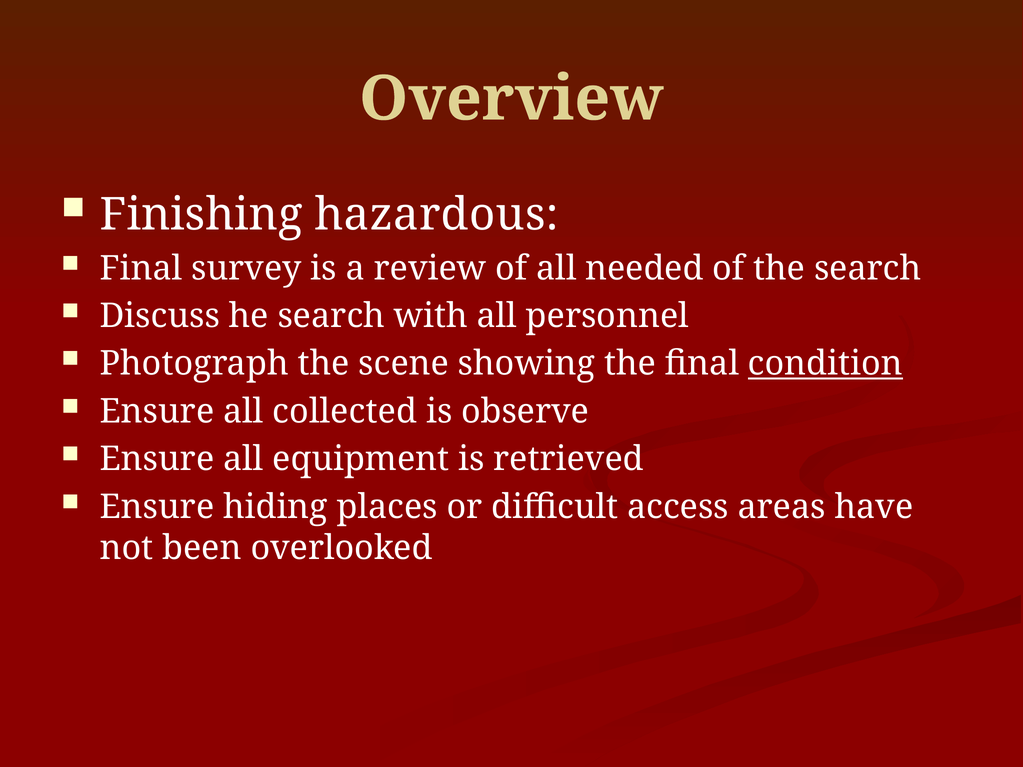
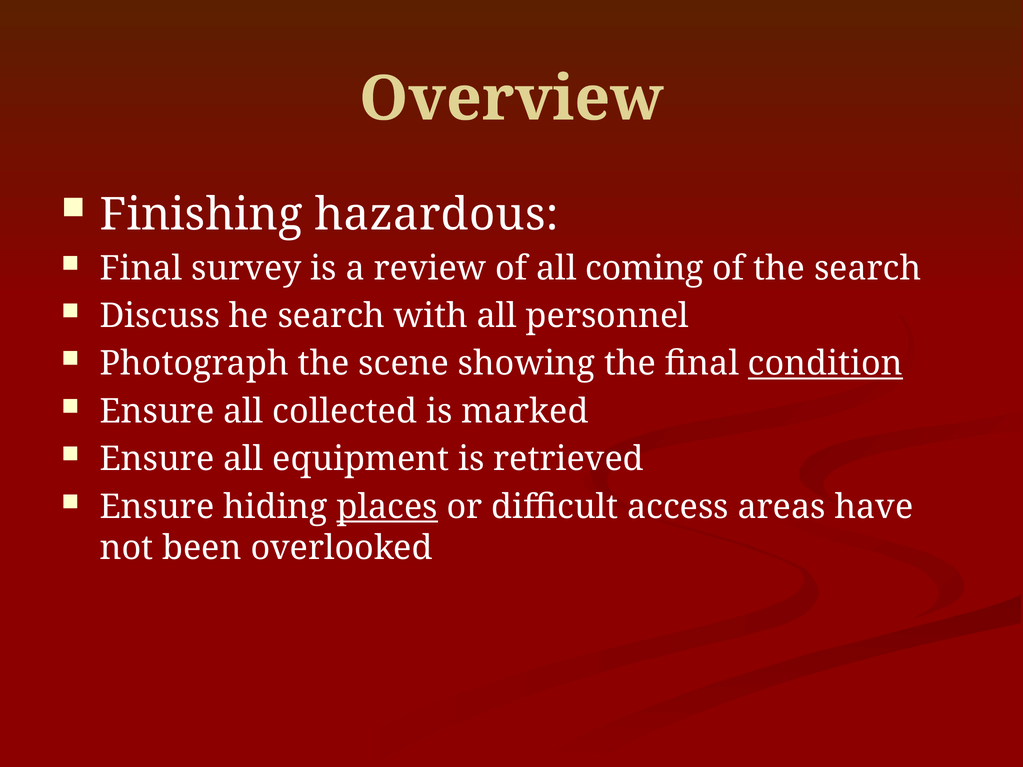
needed: needed -> coming
observe: observe -> marked
places underline: none -> present
